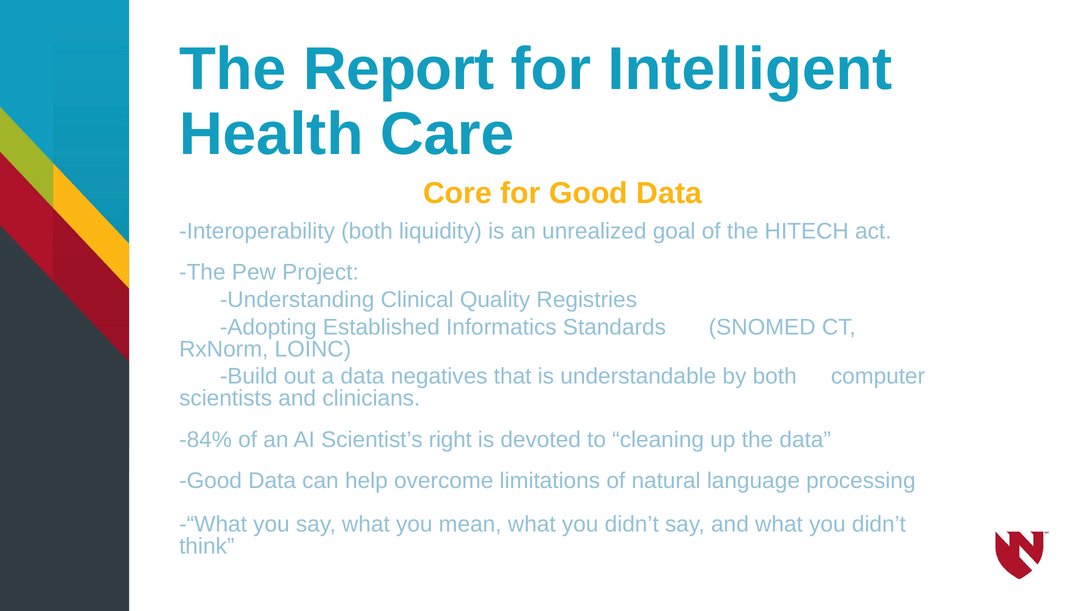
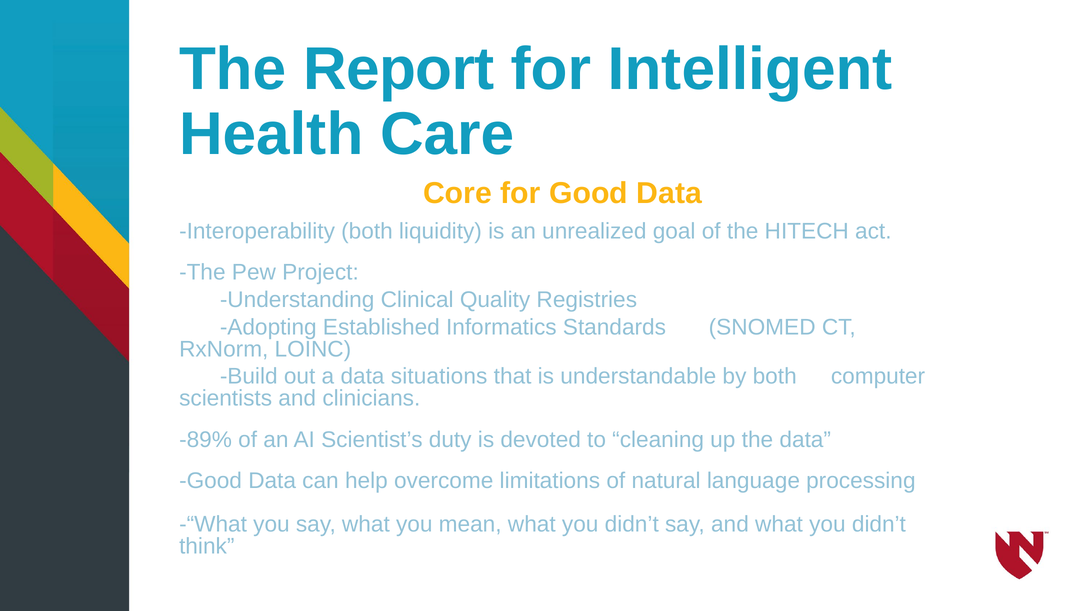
negatives: negatives -> situations
-84%: -84% -> -89%
right: right -> duty
